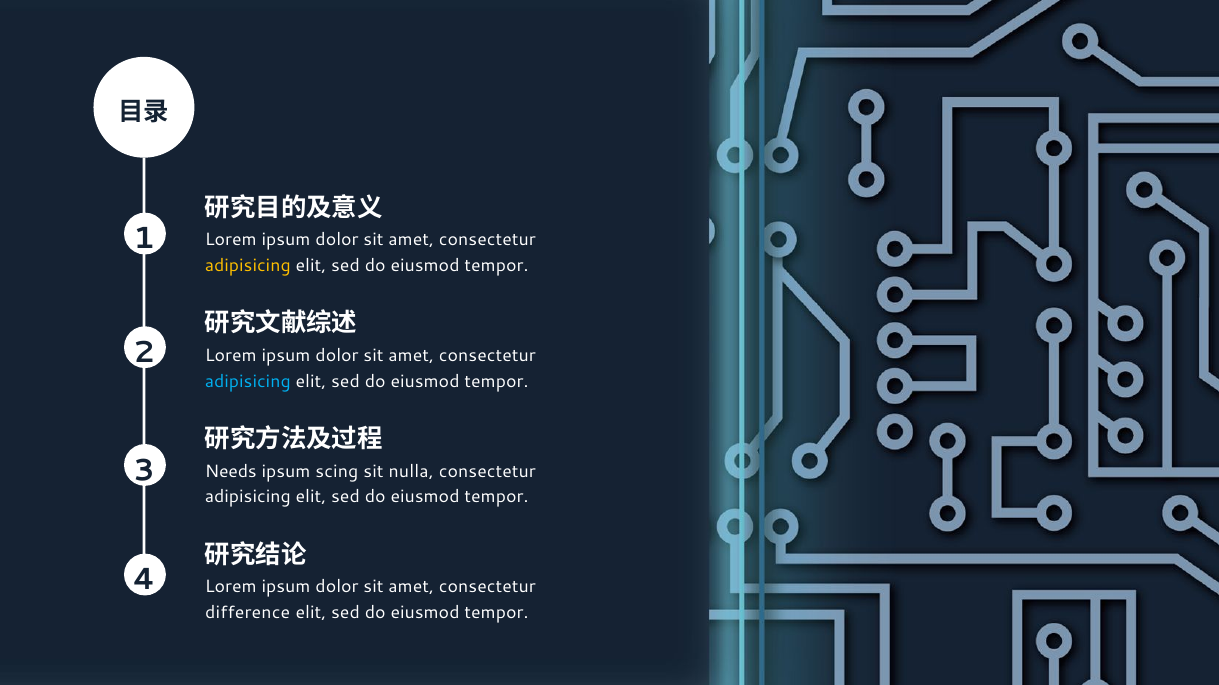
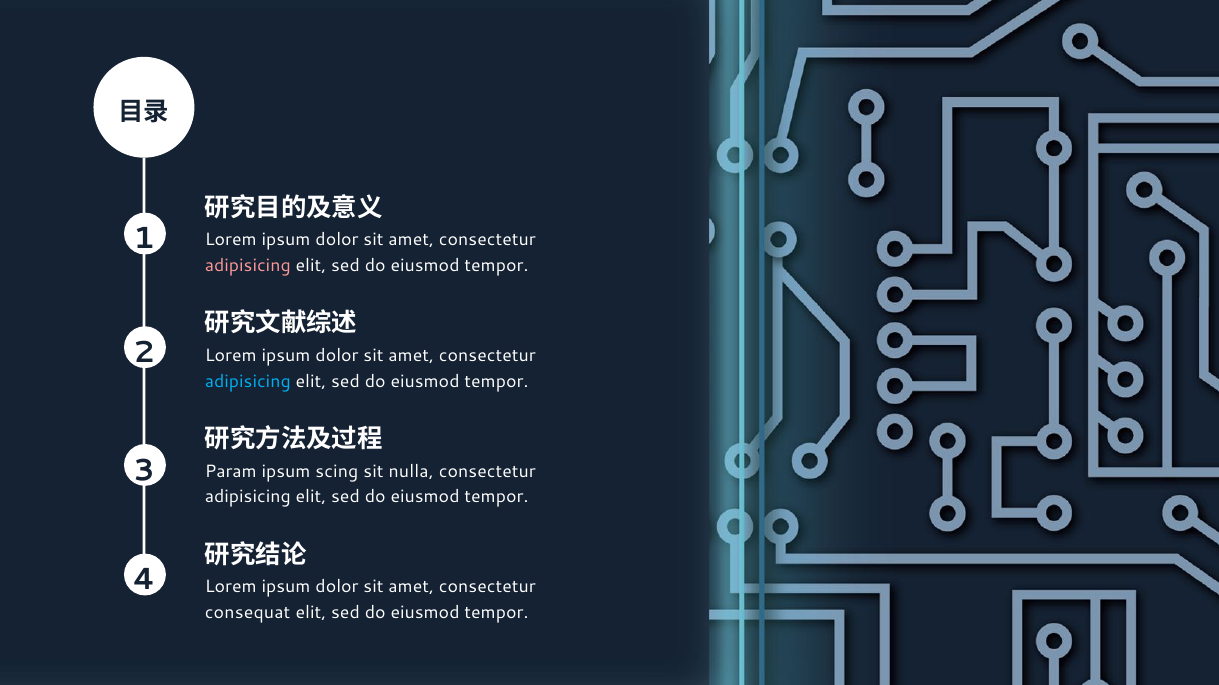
adipisicing at (248, 266) colour: yellow -> pink
Needs: Needs -> Param
difference: difference -> consequat
